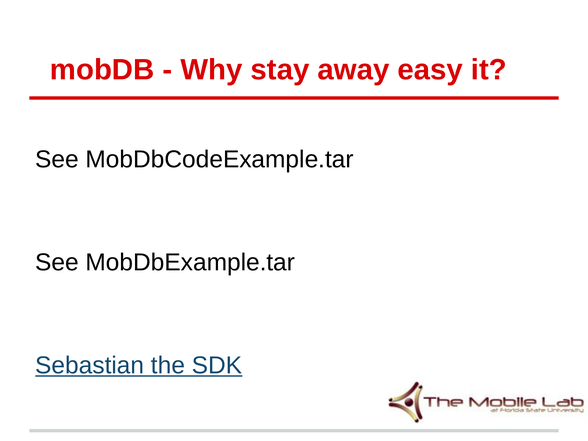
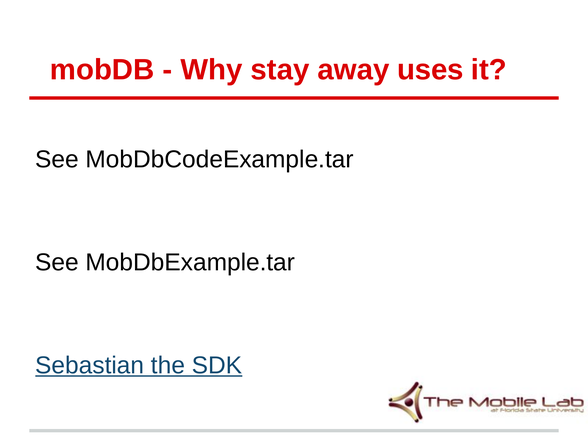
easy: easy -> uses
